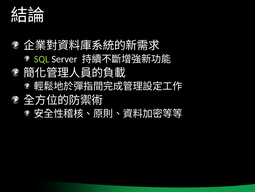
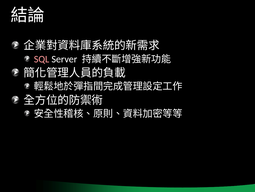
SQL colour: light green -> pink
